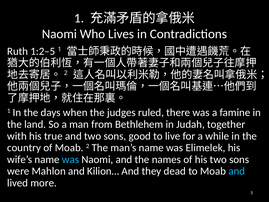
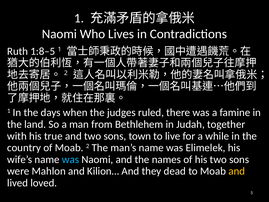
1:2–5: 1:2–5 -> 1:8–5
good: good -> town
and at (237, 171) colour: light blue -> yellow
more: more -> loved
